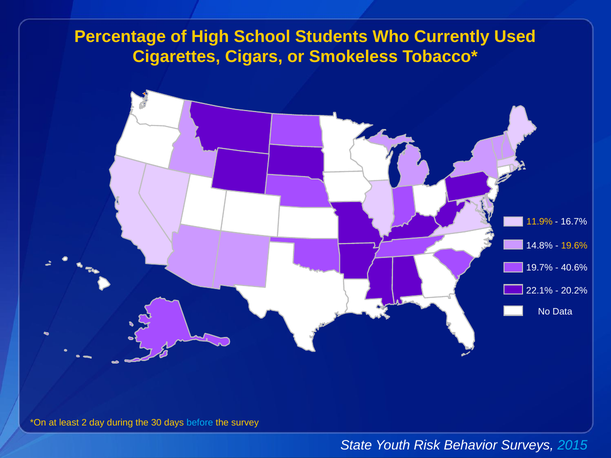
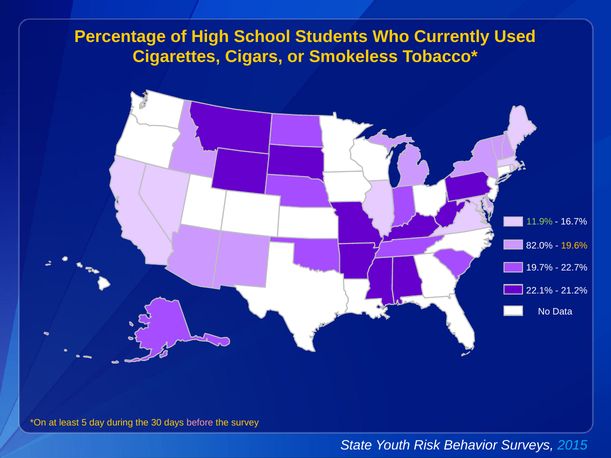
11.9% colour: yellow -> light green
14.8%: 14.8% -> 82.0%
40.6%: 40.6% -> 22.7%
20.2%: 20.2% -> 21.2%
2: 2 -> 5
before colour: light blue -> pink
